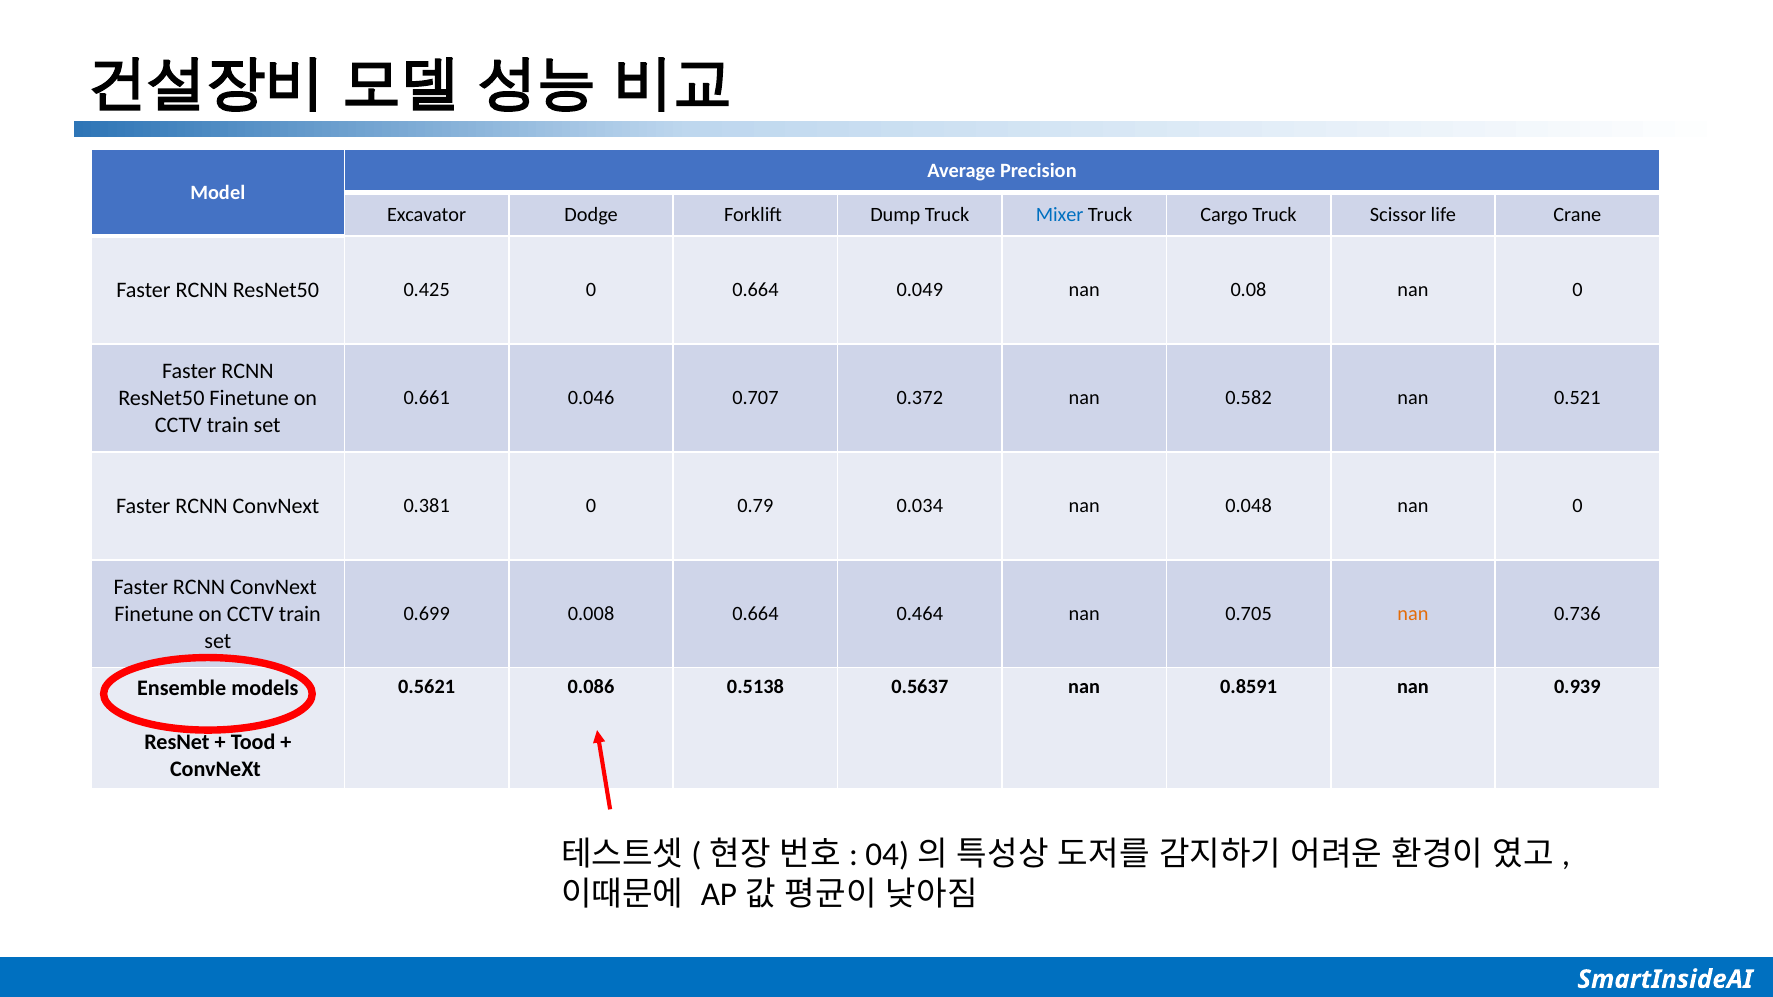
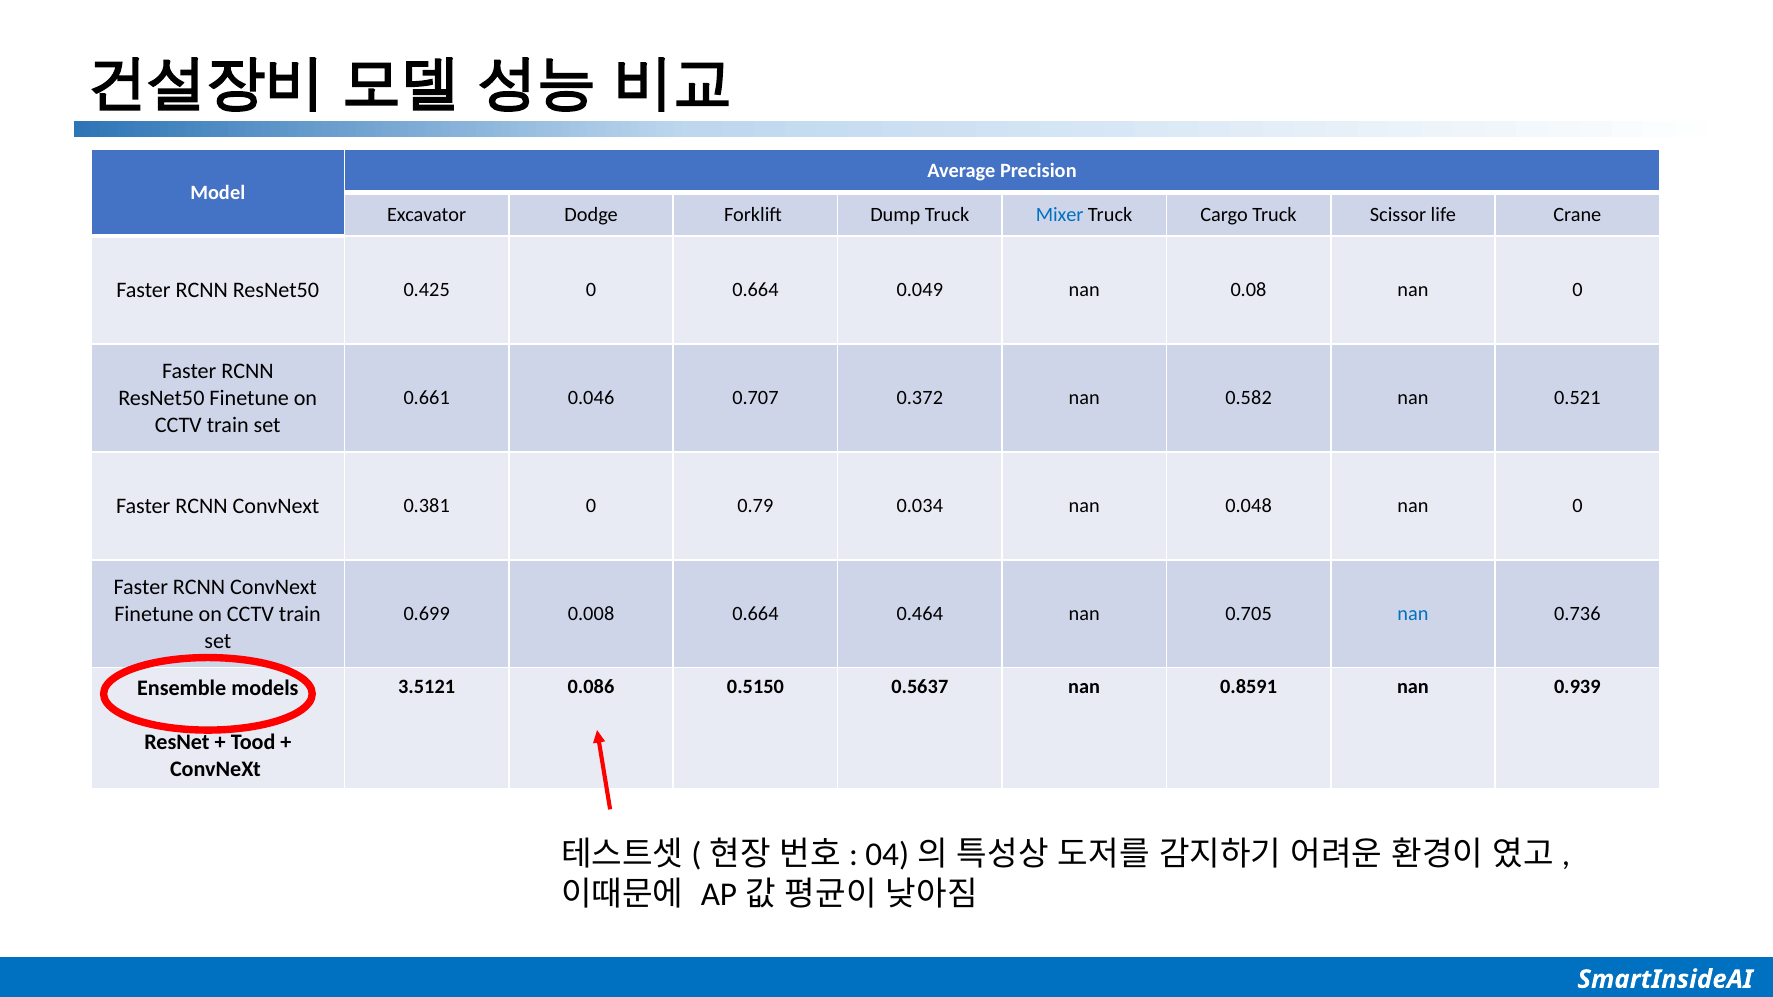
nan at (1413, 614) colour: orange -> blue
0.5621: 0.5621 -> 3.5121
0.5138: 0.5138 -> 0.5150
